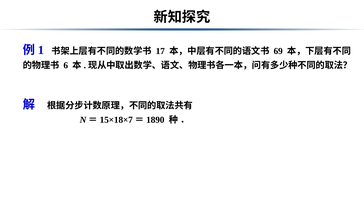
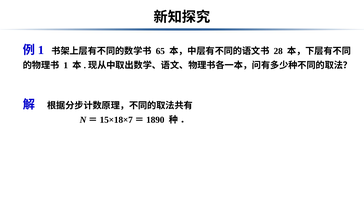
17: 17 -> 65
69: 69 -> 28
6: 6 -> 1
